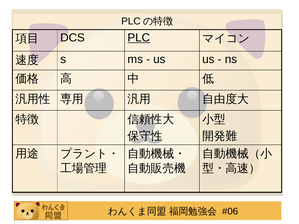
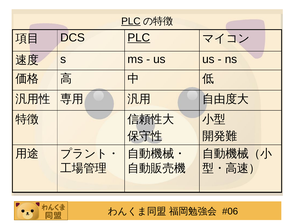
PLC at (131, 21) underline: none -> present
